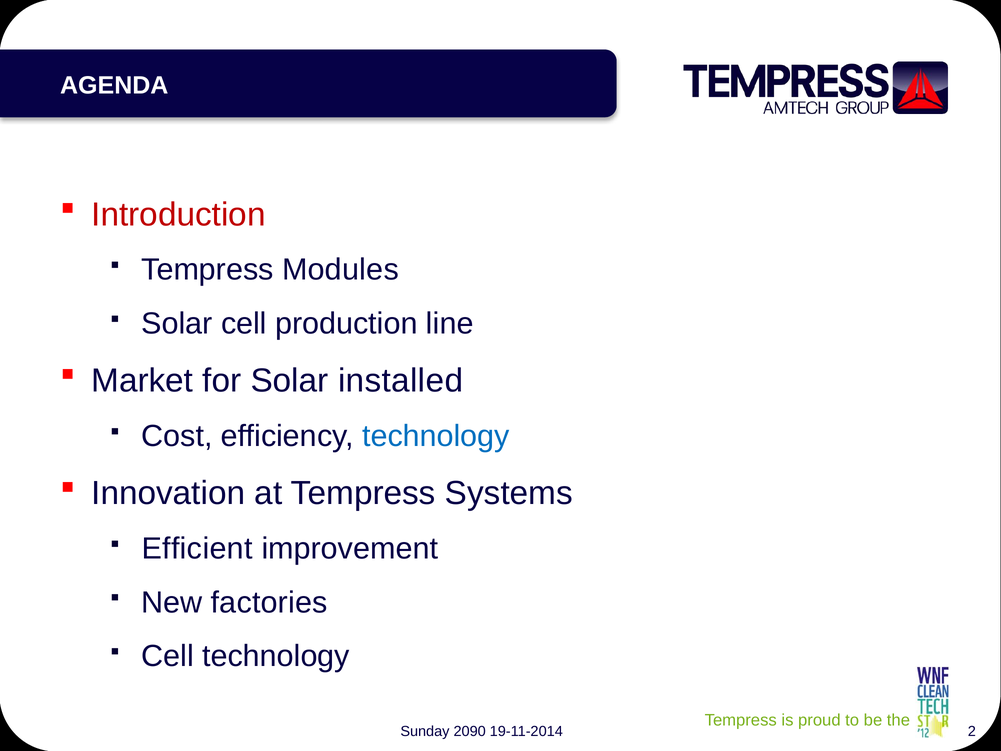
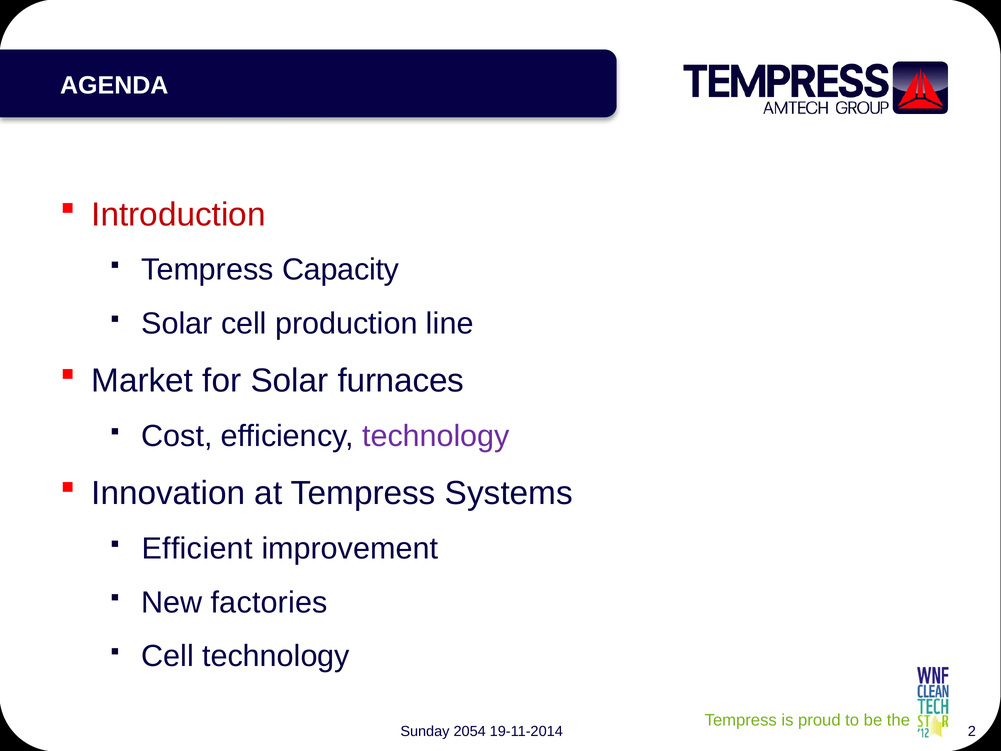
Modules: Modules -> Capacity
installed: installed -> furnaces
technology at (436, 436) colour: blue -> purple
2090: 2090 -> 2054
